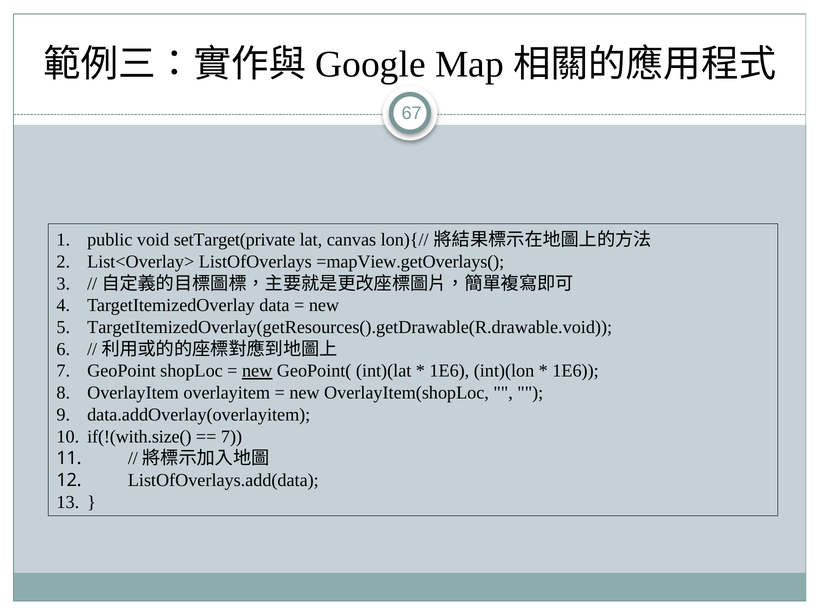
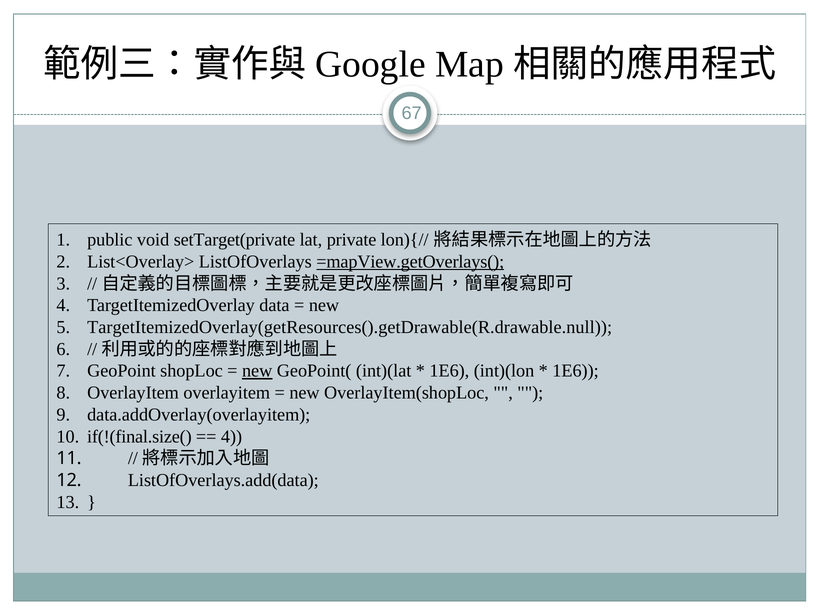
canvas: canvas -> private
=mapView.getOverlays( underline: none -> present
TargetItemizedOverlay(getResources().getDrawable(R.drawable.void: TargetItemizedOverlay(getResources().getDrawable(R.drawable.void -> TargetItemizedOverlay(getResources().getDrawable(R.drawable.null
if(!(with.size(: if(!(with.size( -> if(!(final.size(
7 at (232, 437): 7 -> 4
